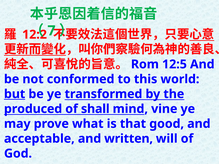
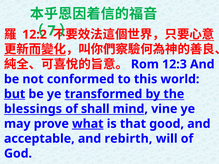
12:5: 12:5 -> 12:3
produced: produced -> blessings
what underline: none -> present
written: written -> rebirth
